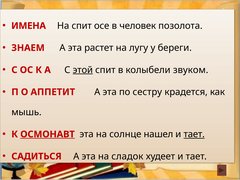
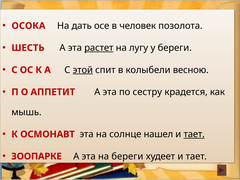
ИМЕНА: ИМЕНА -> ОСОКА
На спит: спит -> дать
ЗНАЕМ: ЗНАЕМ -> ШЕСТЬ
растет underline: none -> present
звуком: звуком -> весною
ОСМОНАВТ underline: present -> none
САДИТЬСЯ: САДИТЬСЯ -> ЗООПАРКЕ
на сладок: сладок -> береги
